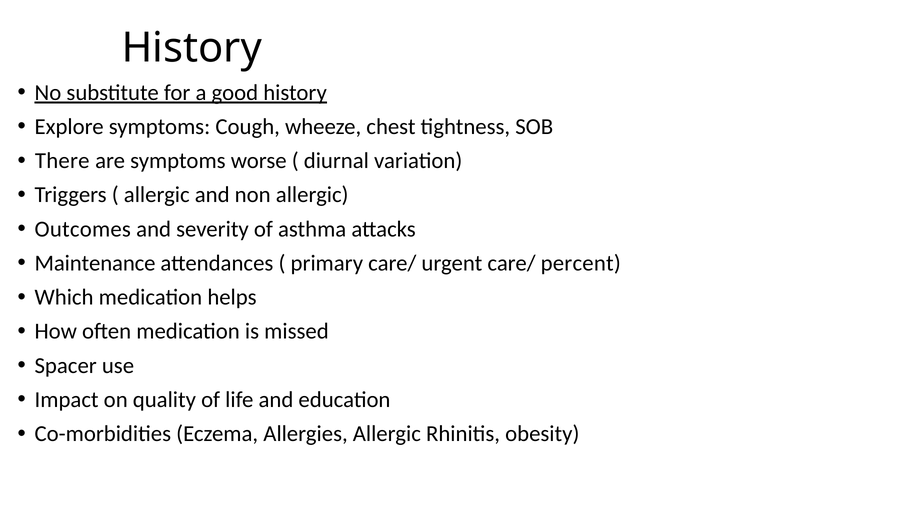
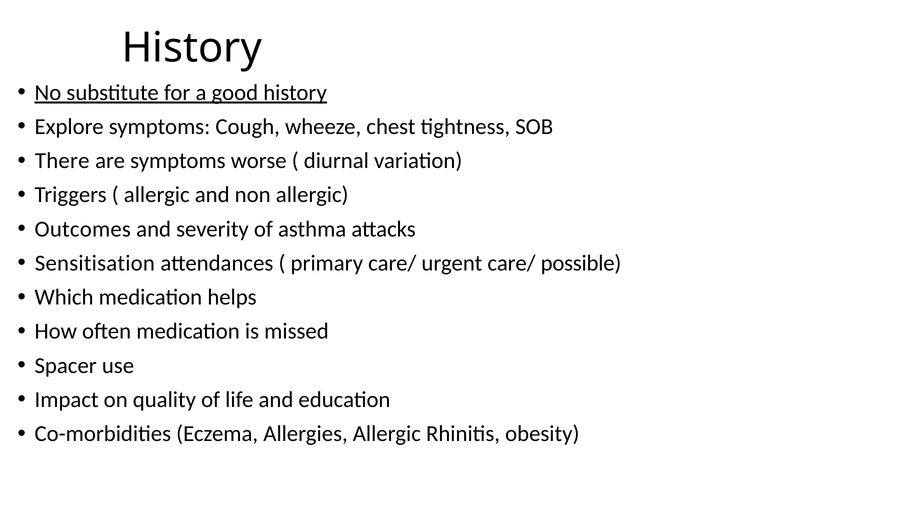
Maintenance: Maintenance -> Sensitisation
percent: percent -> possible
